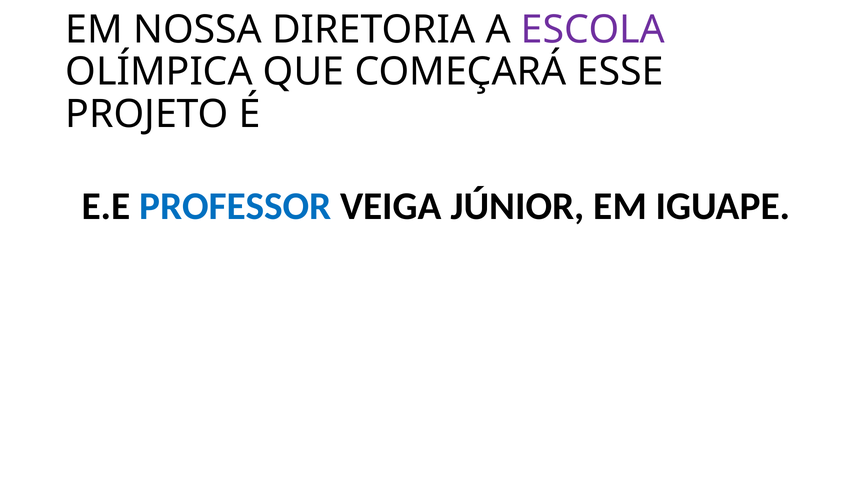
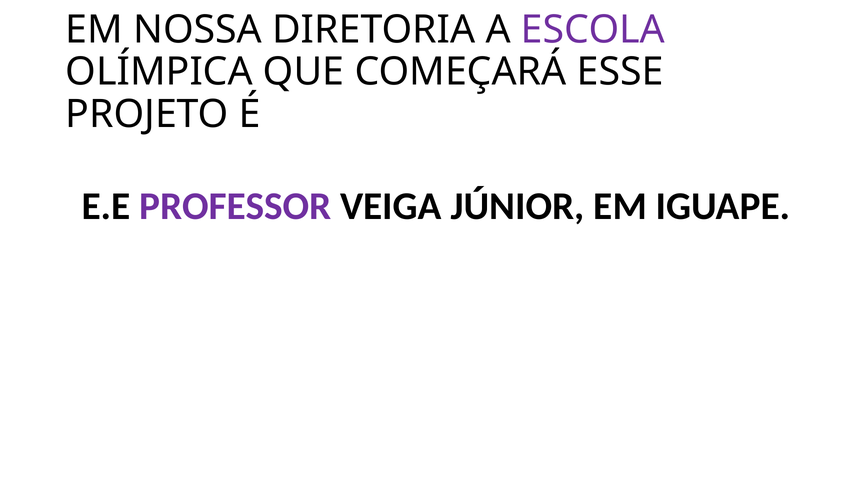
PROFESSOR colour: blue -> purple
